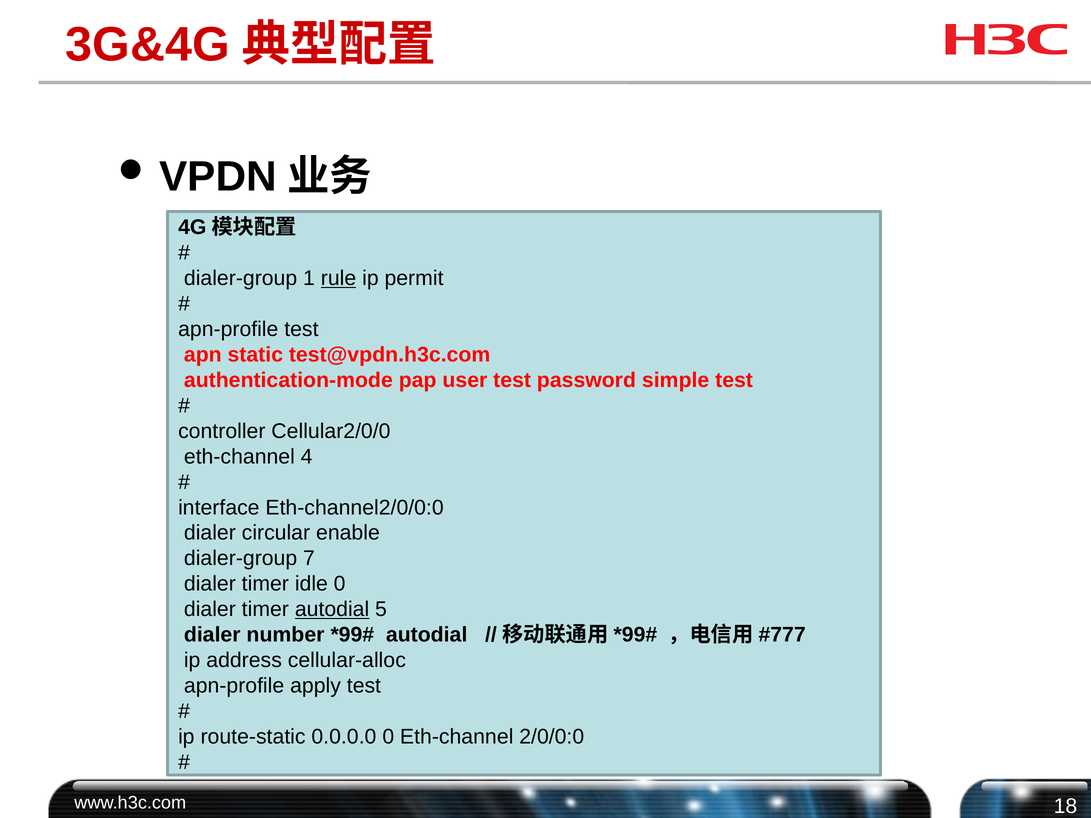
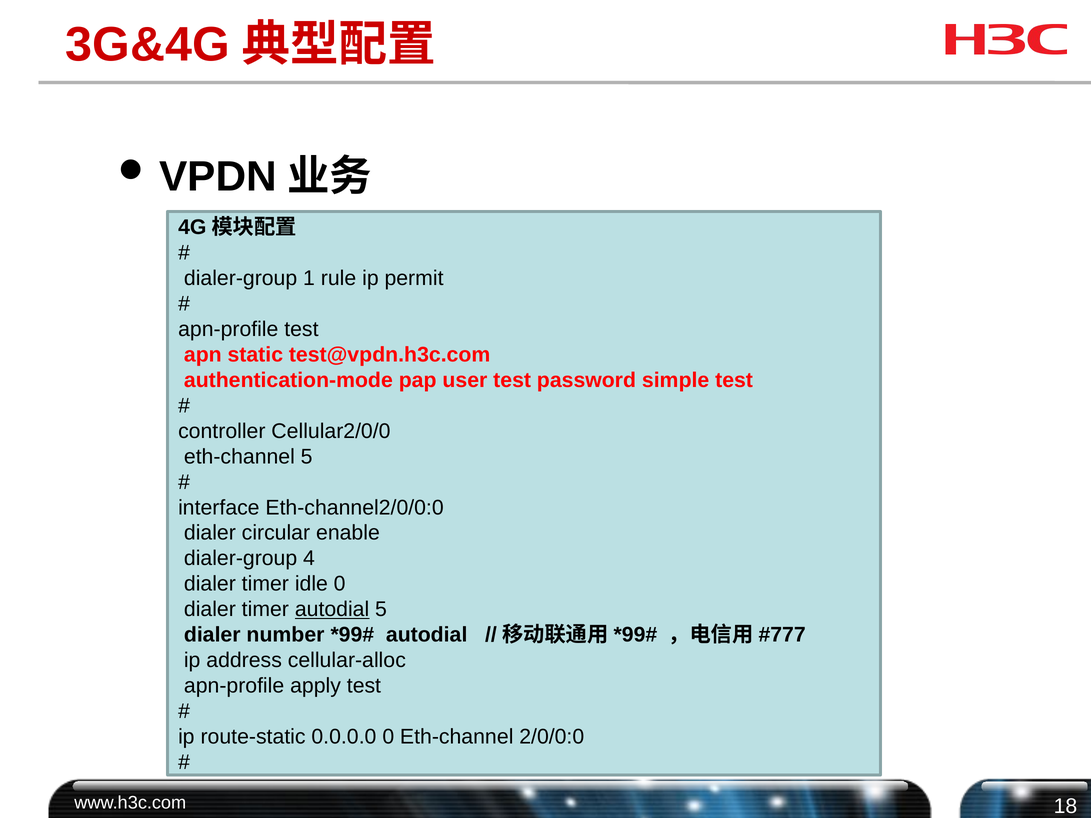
rule underline: present -> none
eth-channel 4: 4 -> 5
7: 7 -> 4
